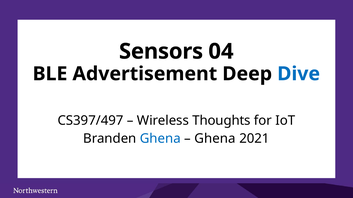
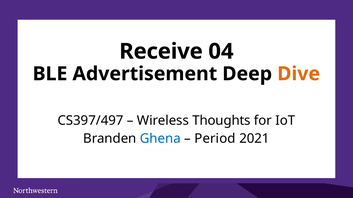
Sensors: Sensors -> Receive
Dive colour: blue -> orange
Ghena at (215, 139): Ghena -> Period
